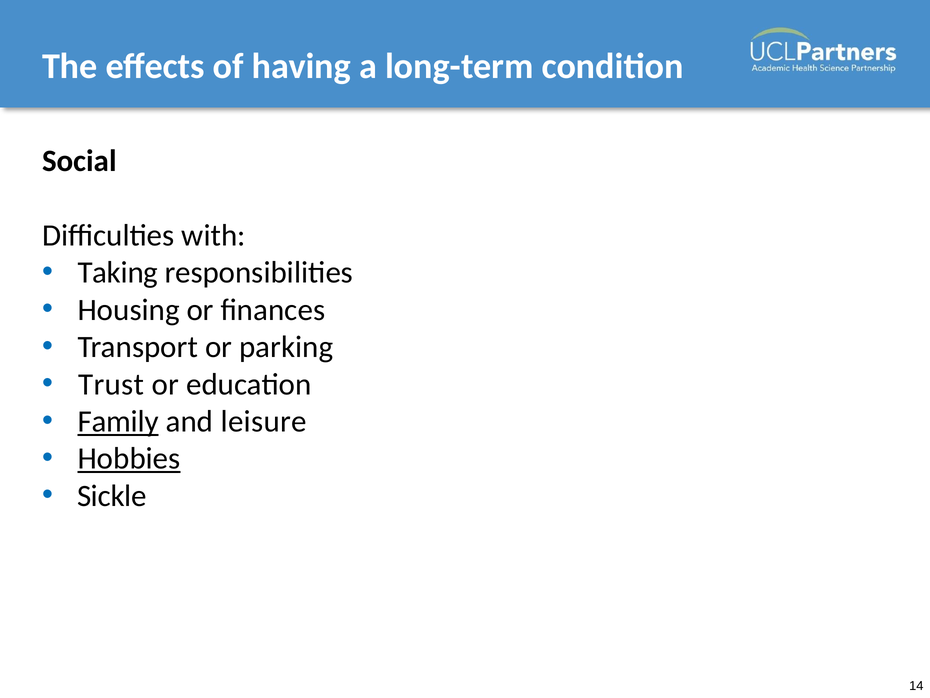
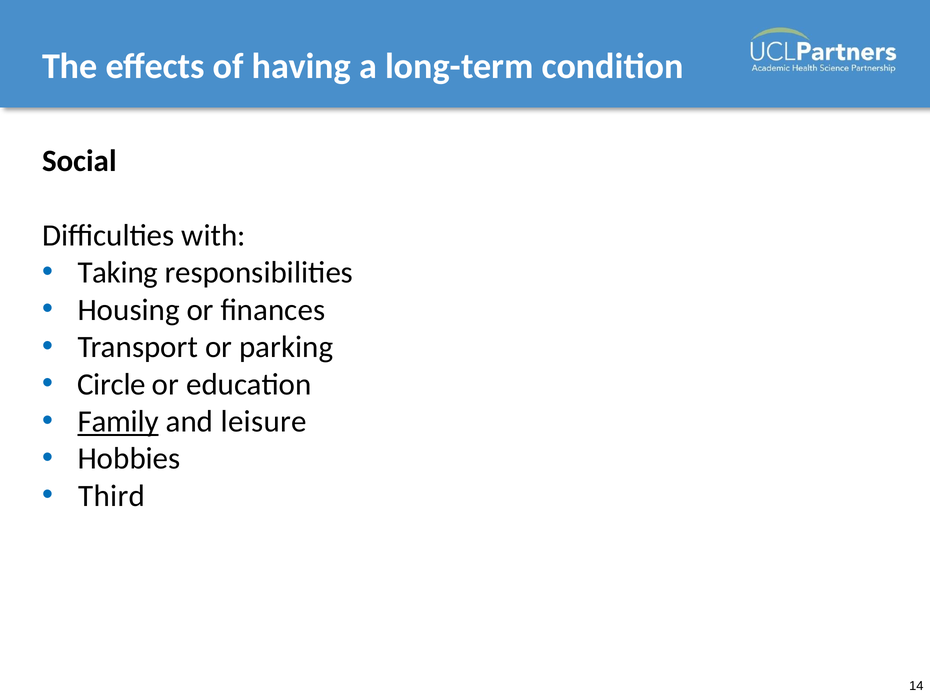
Trust: Trust -> Circle
Hobbies underline: present -> none
Sickle: Sickle -> Third
